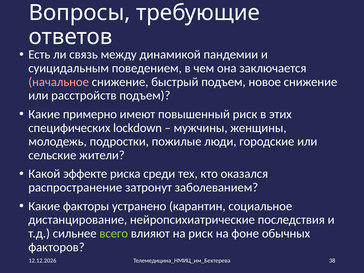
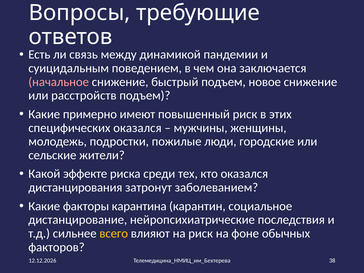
специфических lockdown: lockdown -> оказался
распространение: распространение -> дистанцирования
устранено: устранено -> карантина
всего colour: light green -> yellow
